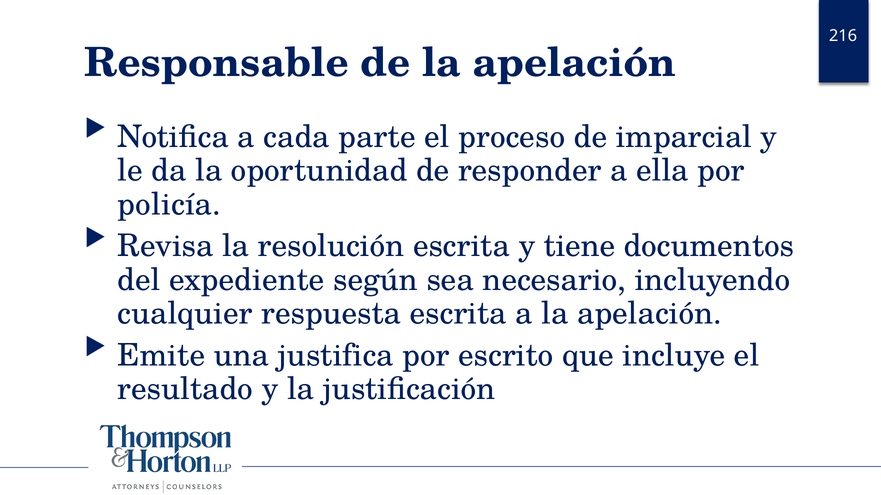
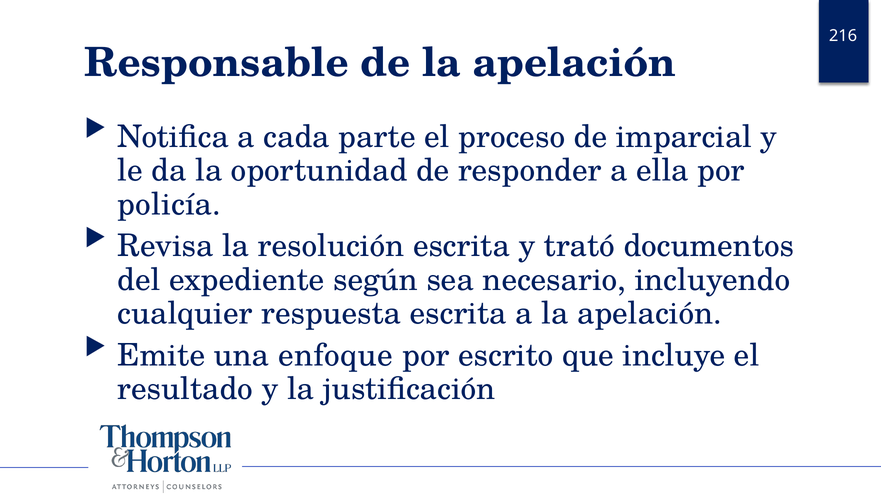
tiene: tiene -> trató
justifica: justifica -> enfoque
